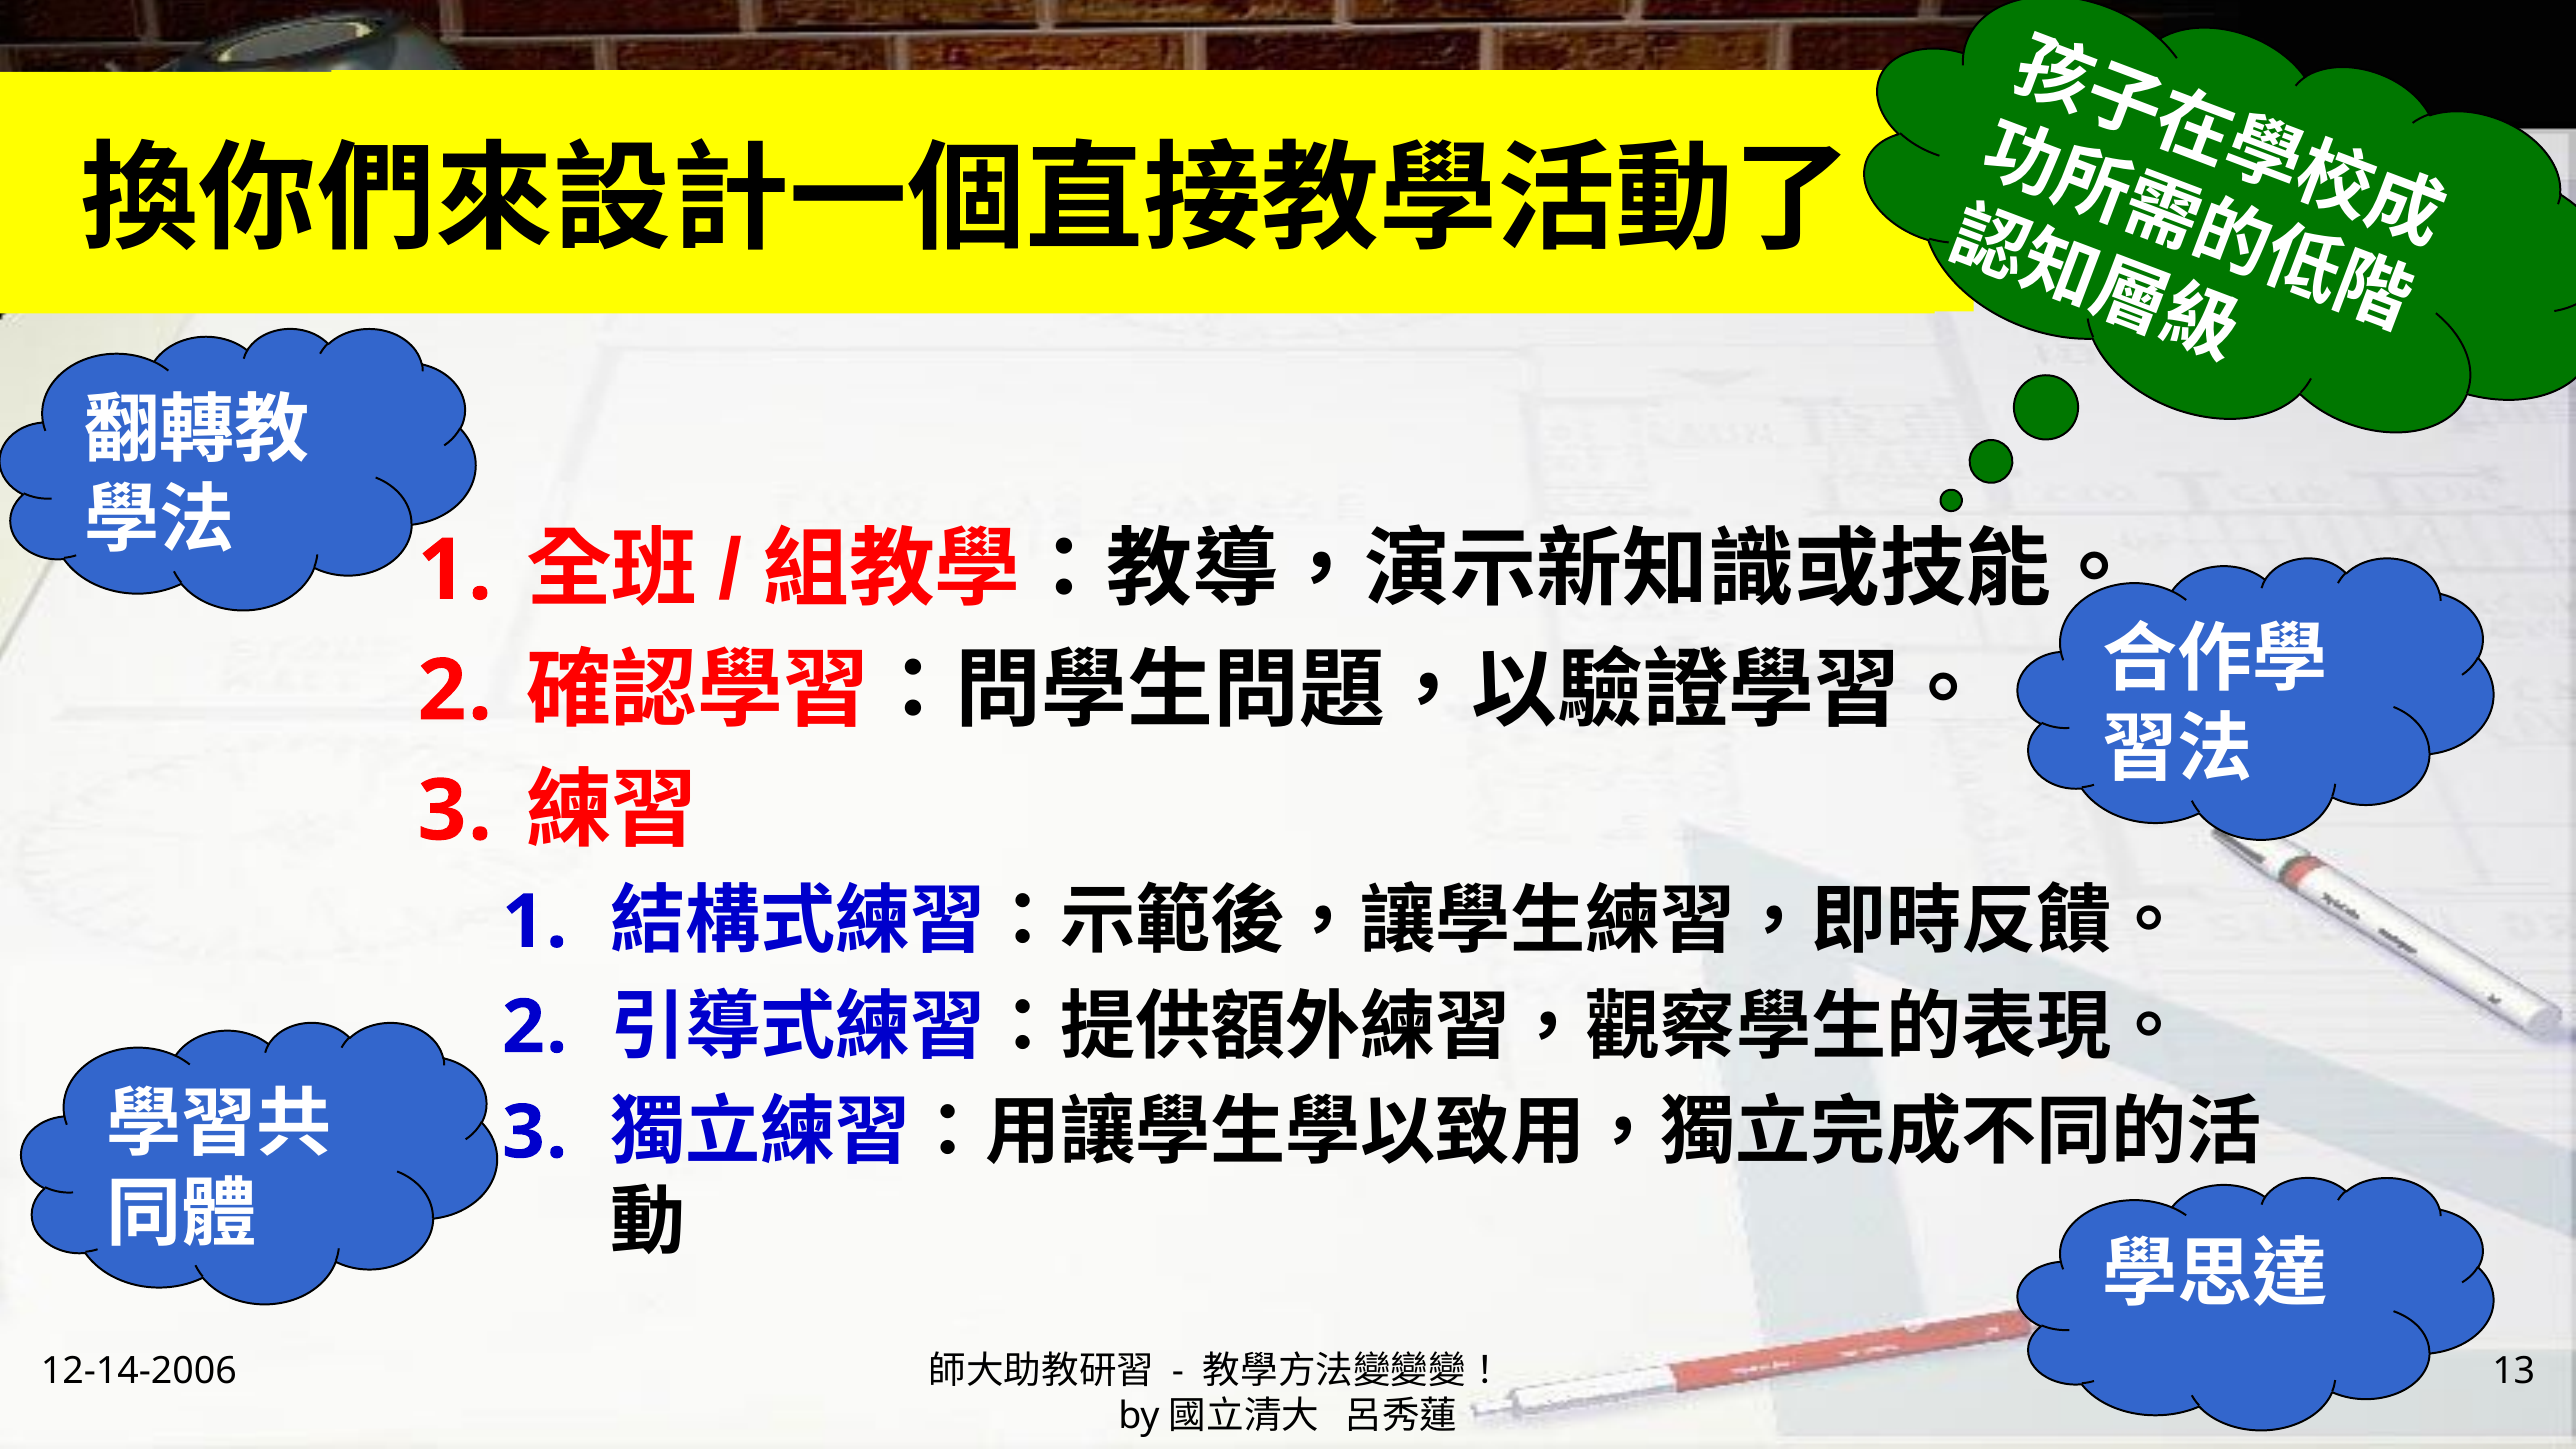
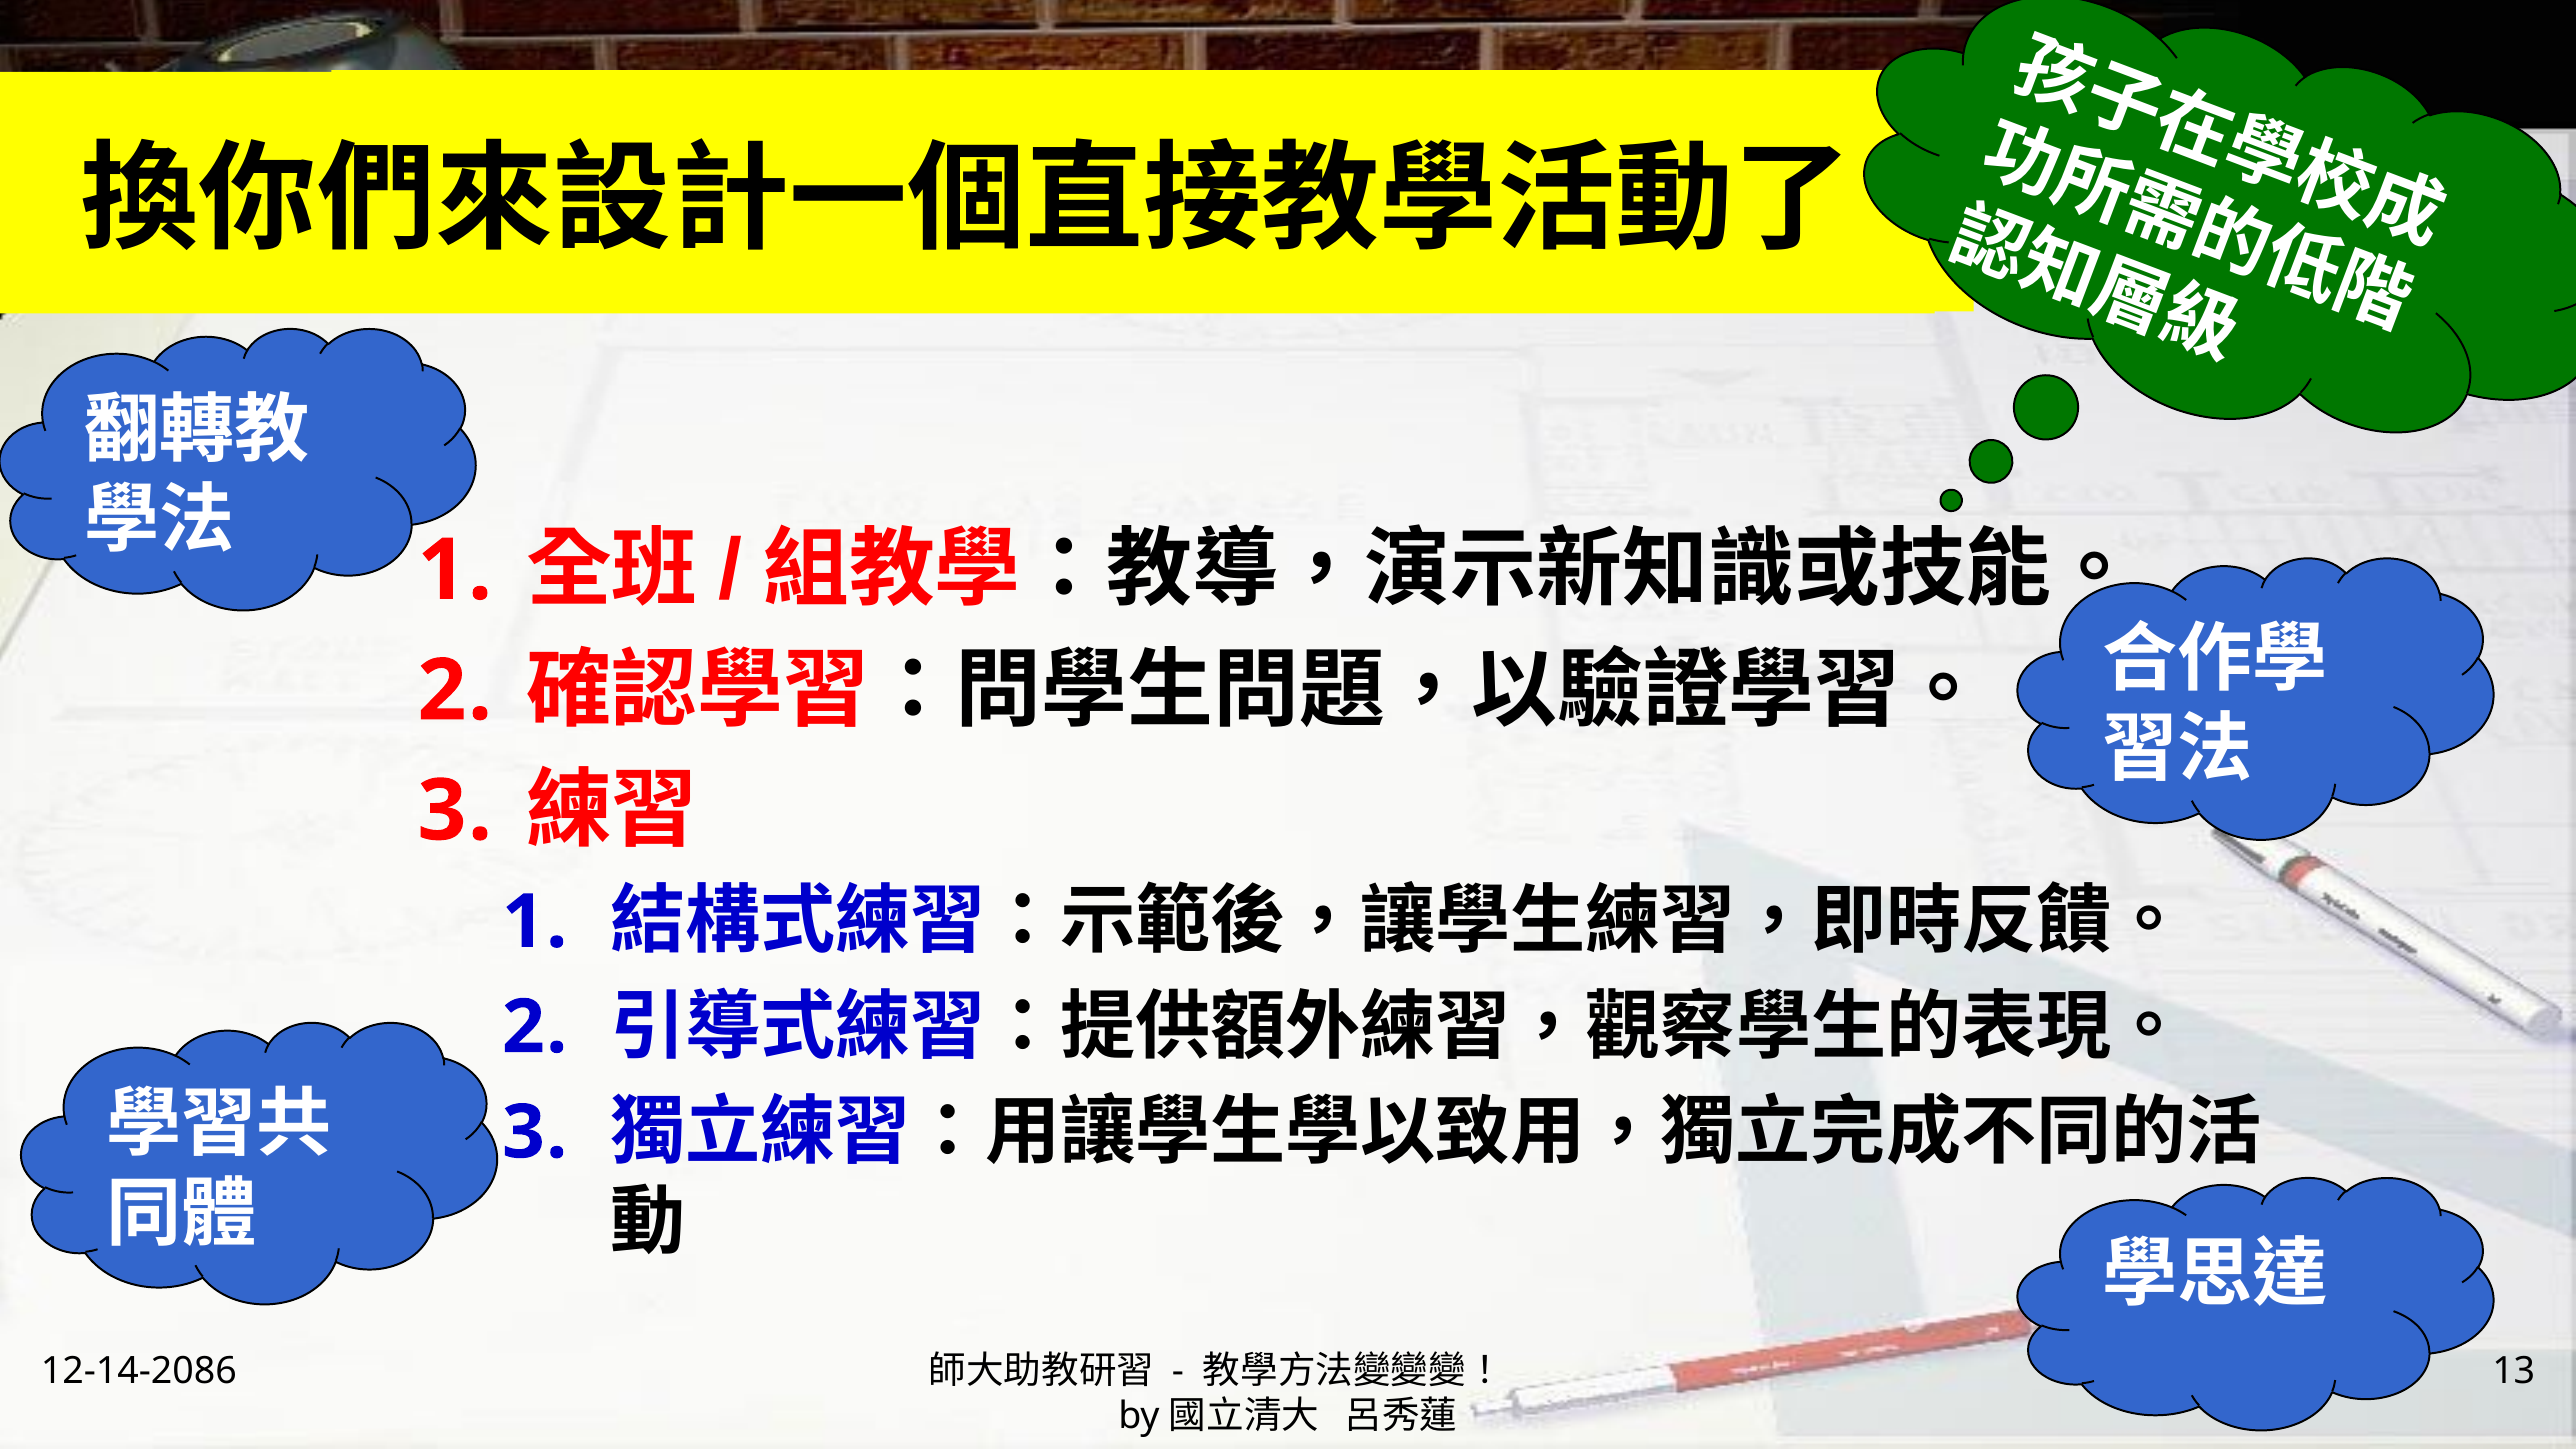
12-14-2006: 12-14-2006 -> 12-14-2086
